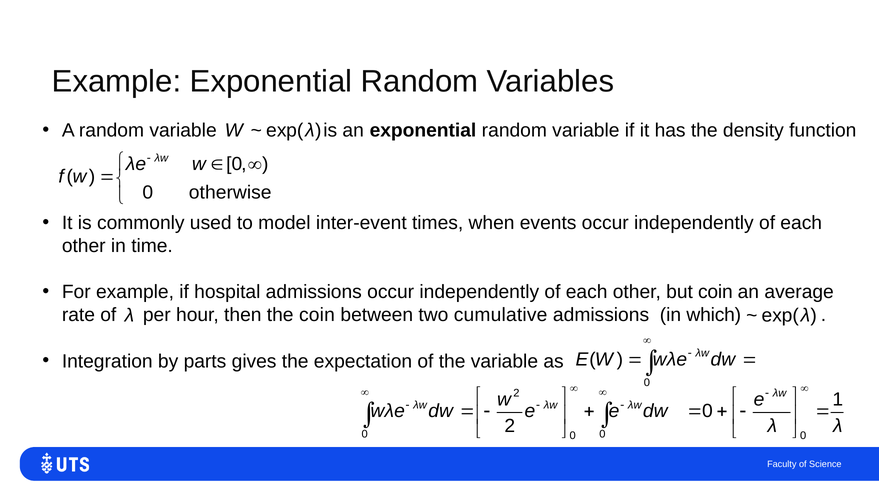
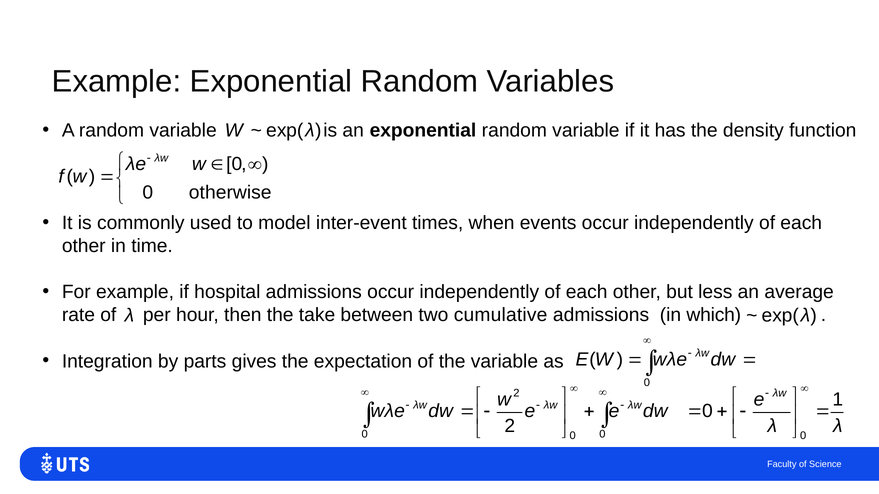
but coin: coin -> less
the coin: coin -> take
